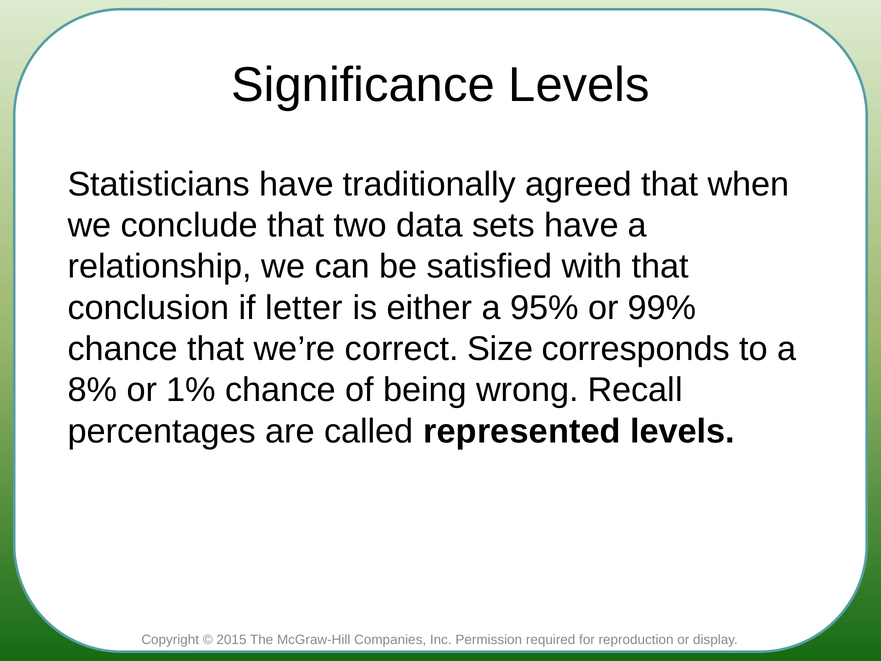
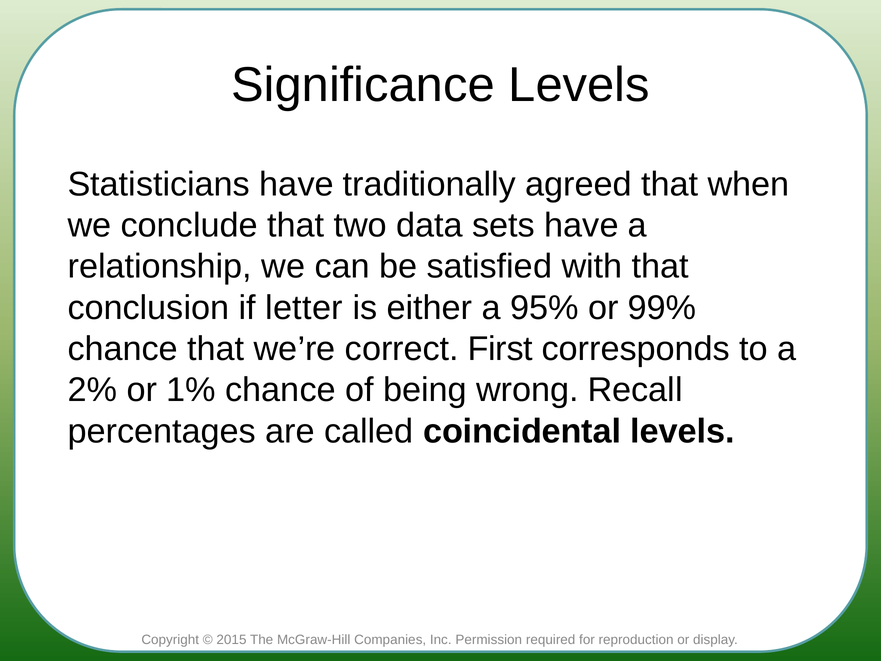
Size: Size -> First
8%: 8% -> 2%
represented: represented -> coincidental
